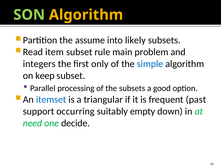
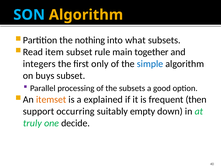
SON colour: light green -> light blue
assume: assume -> nothing
likely: likely -> what
problem: problem -> together
keep: keep -> buys
itemset colour: blue -> orange
triangular: triangular -> explained
past: past -> then
need: need -> truly
